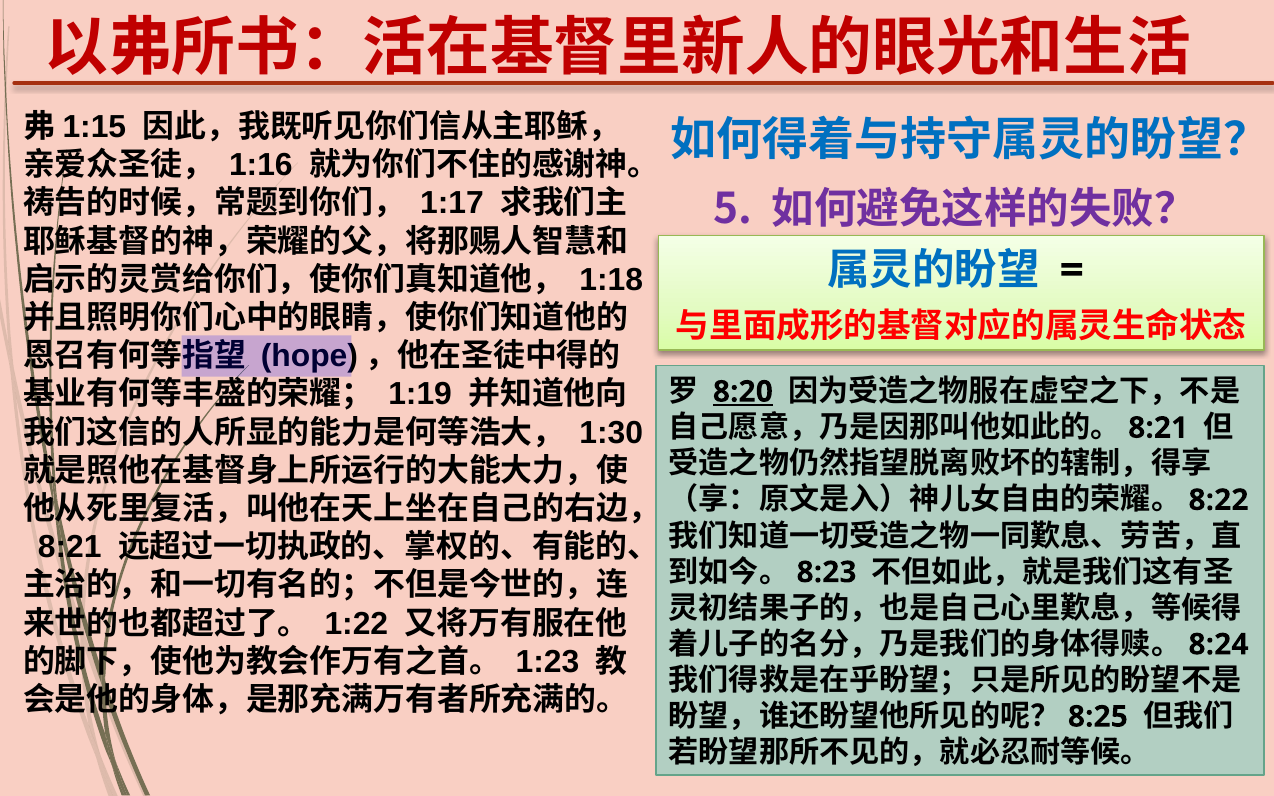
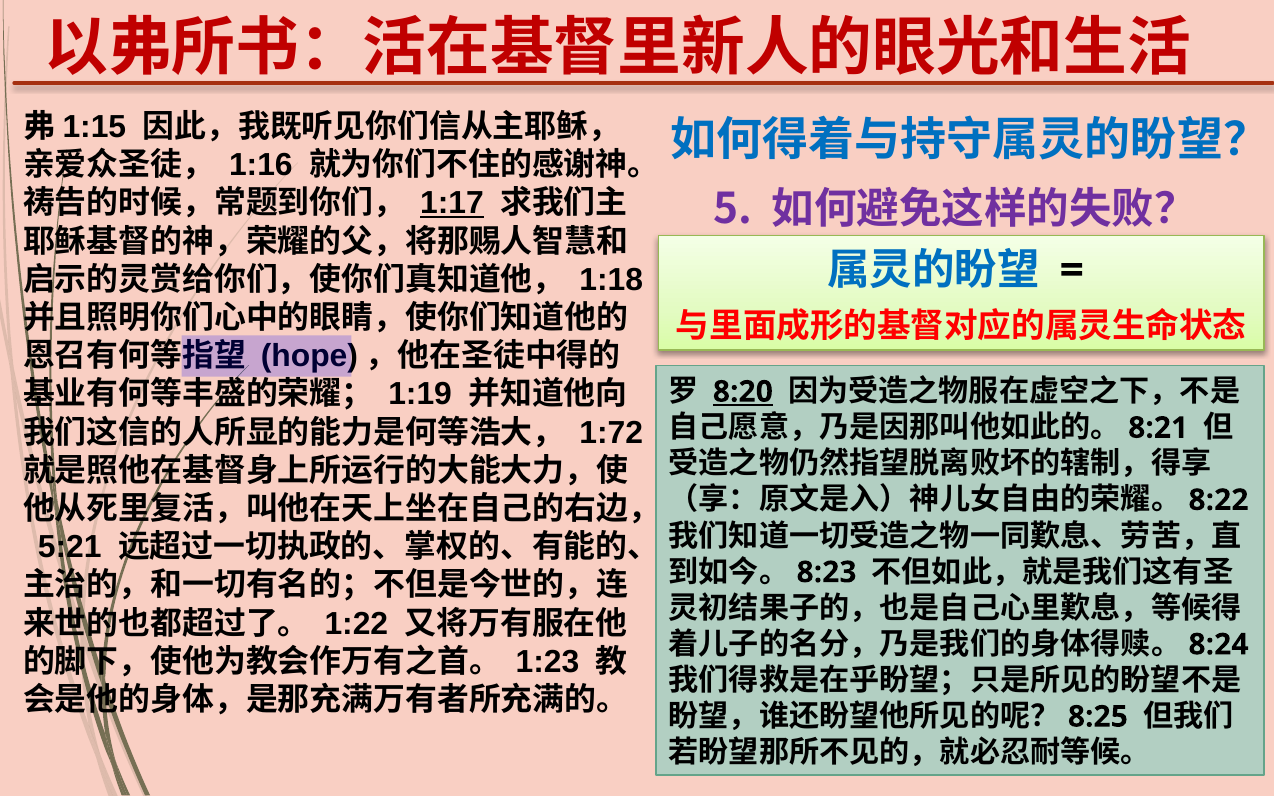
1:17 underline: none -> present
1:30: 1:30 -> 1:72
8:21 at (70, 547): 8:21 -> 5:21
